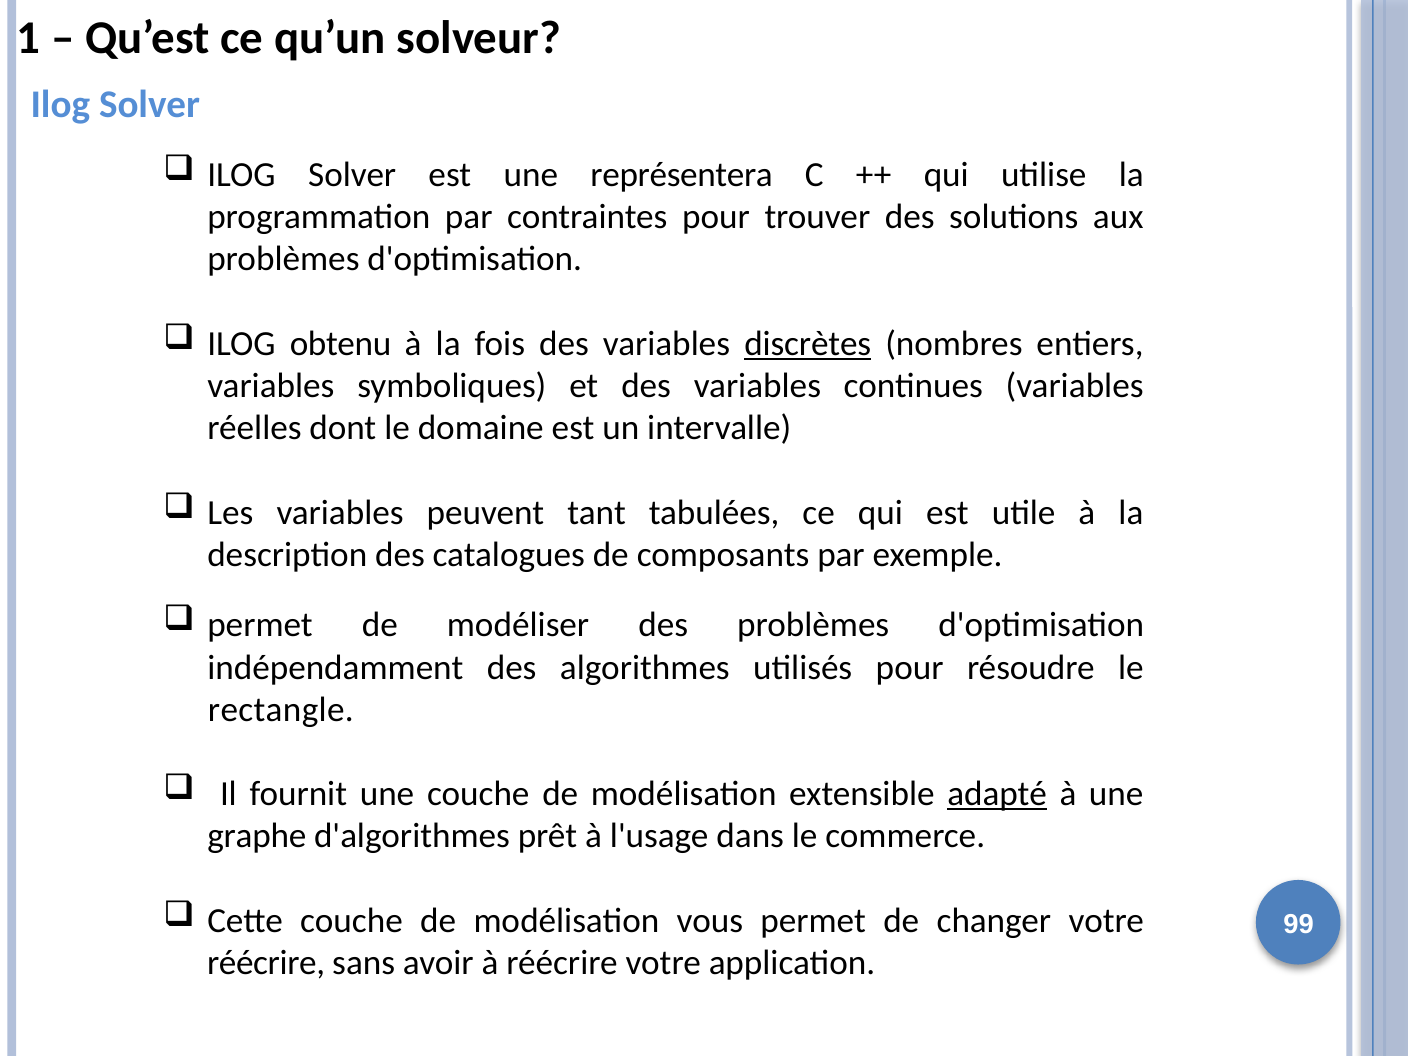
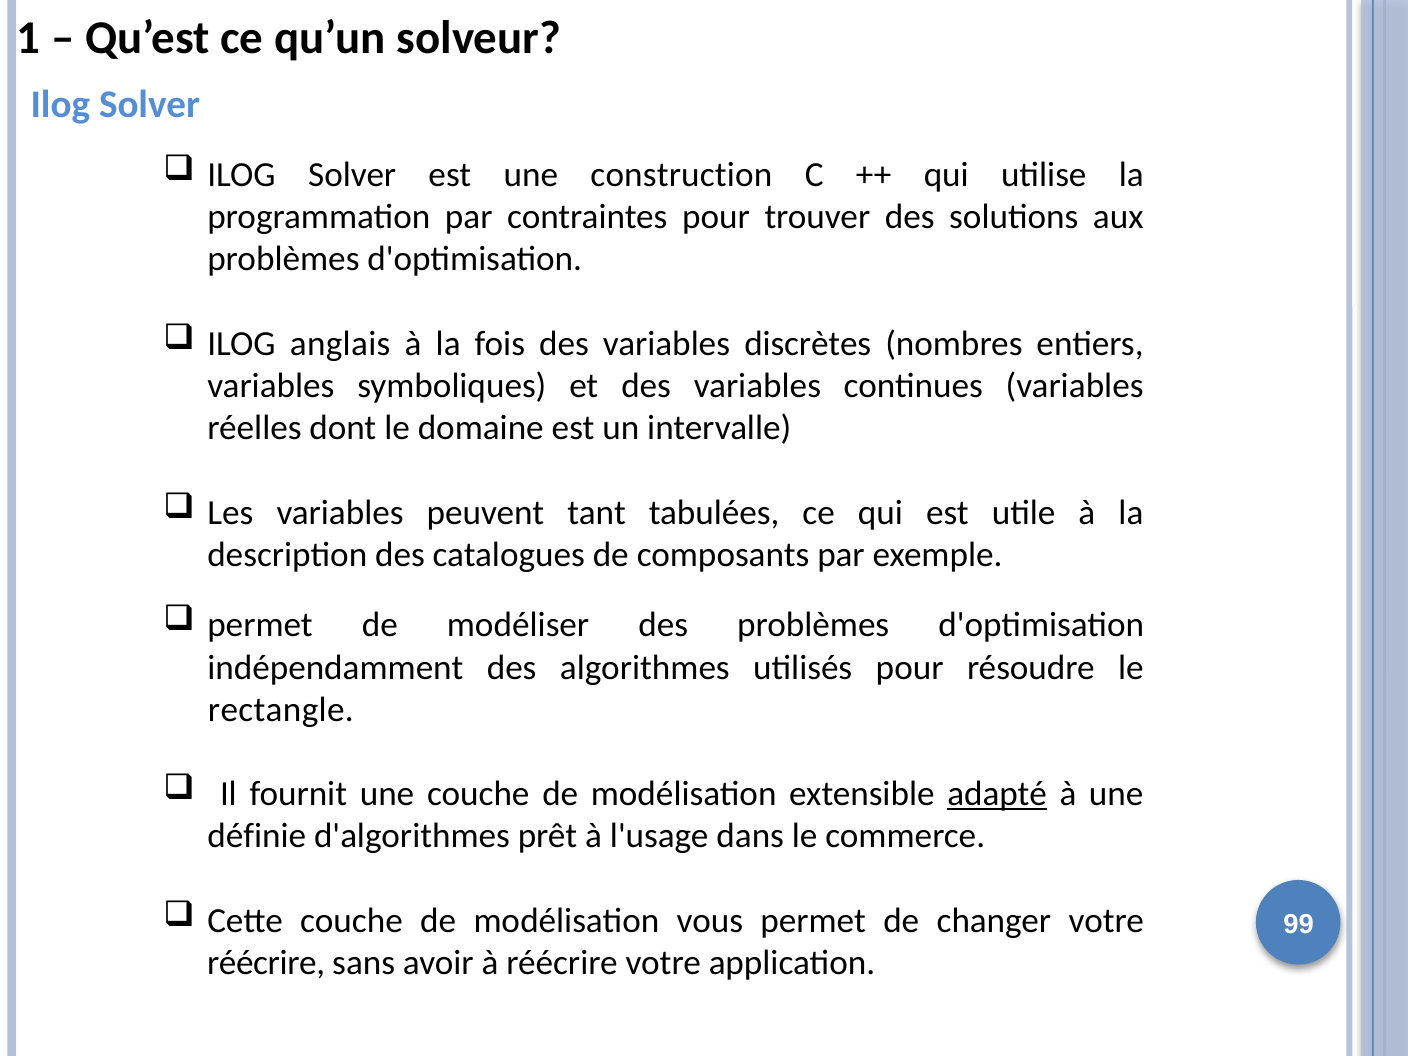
représentera: représentera -> construction
obtenu: obtenu -> anglais
discrètes underline: present -> none
graphe: graphe -> définie
